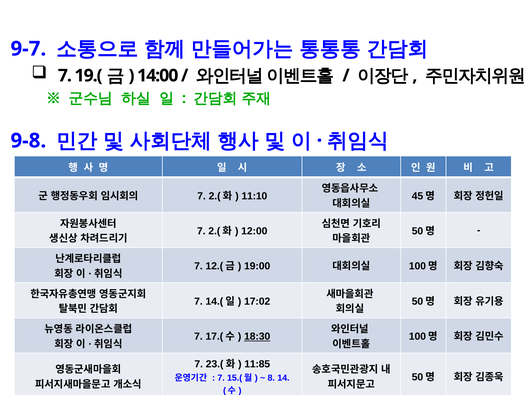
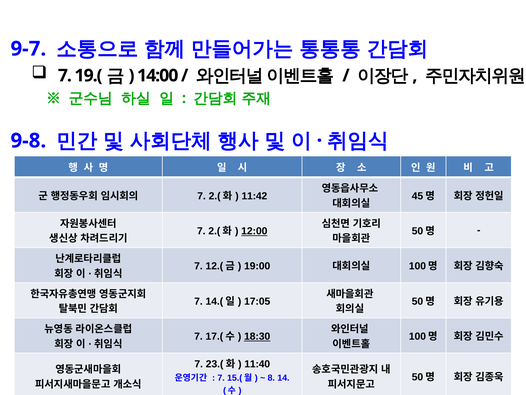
11:10: 11:10 -> 11:42
12:00 underline: none -> present
17:02: 17:02 -> 17:05
11:85: 11:85 -> 11:40
